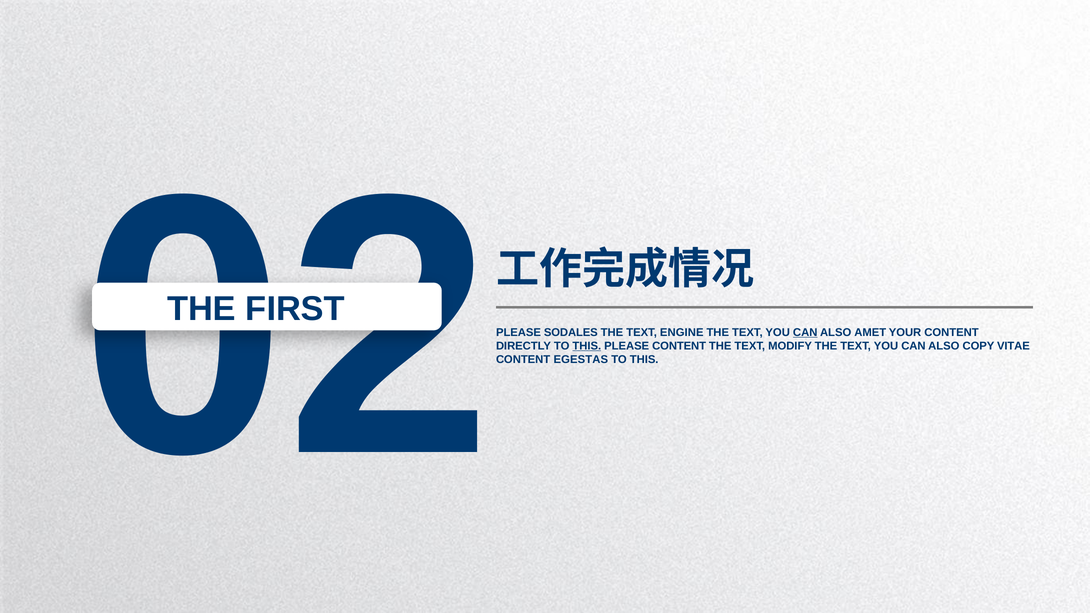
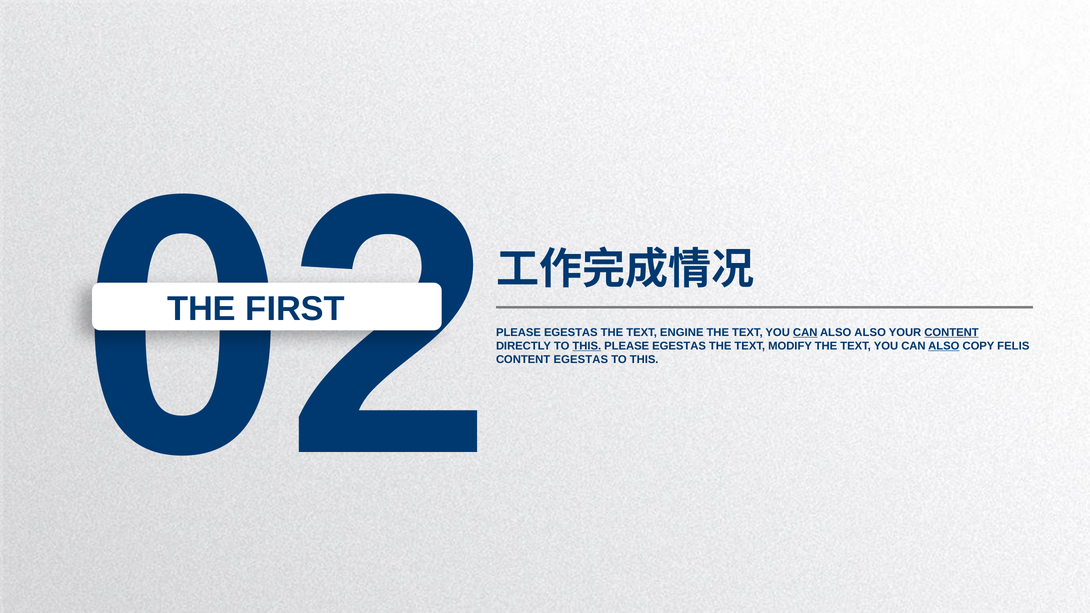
SODALES at (571, 332): SODALES -> EGESTAS
ALSO AMET: AMET -> ALSO
CONTENT at (952, 332) underline: none -> present
CONTENT at (679, 346): CONTENT -> EGESTAS
ALSO at (944, 346) underline: none -> present
VITAE: VITAE -> FELIS
